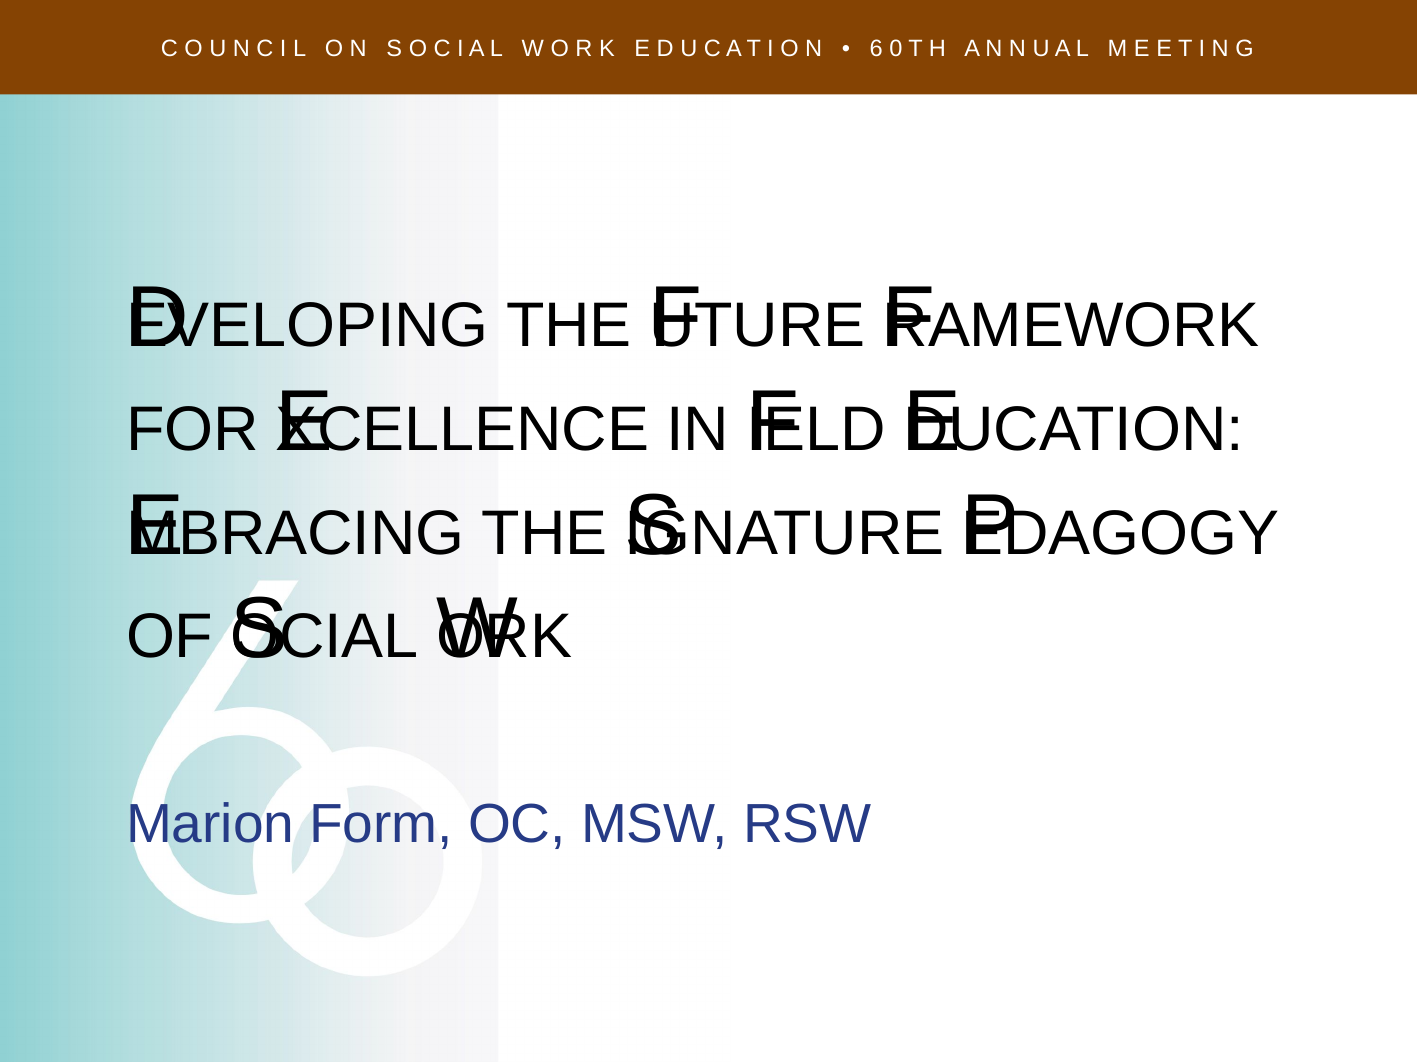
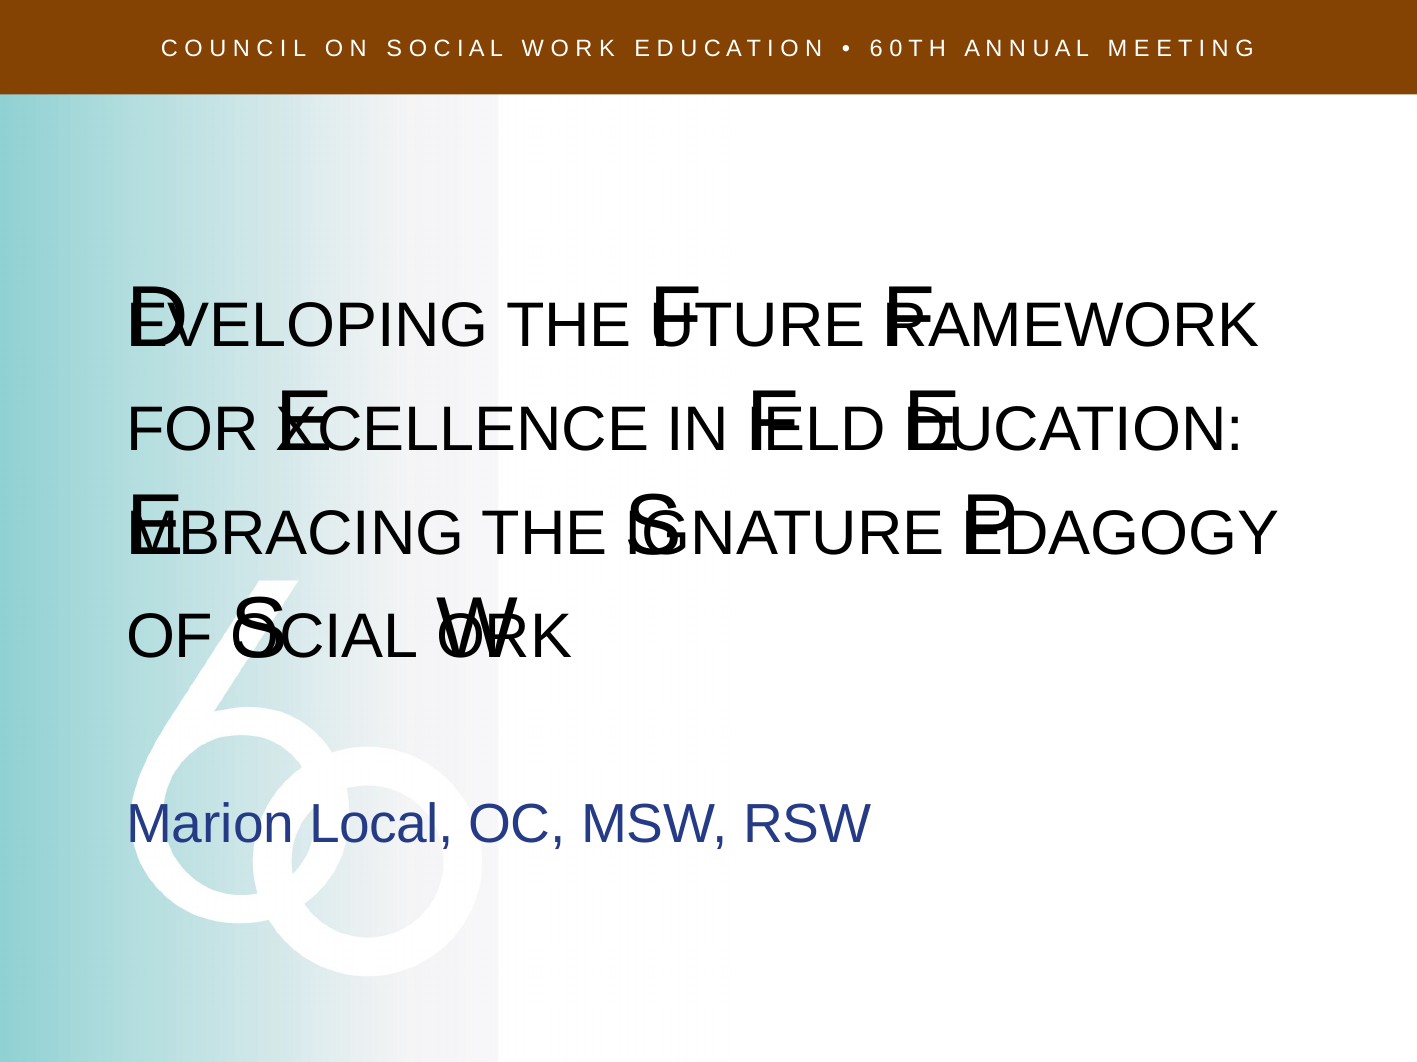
Form: Form -> Local
